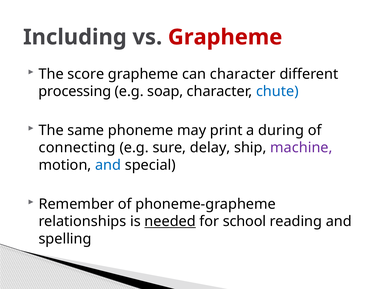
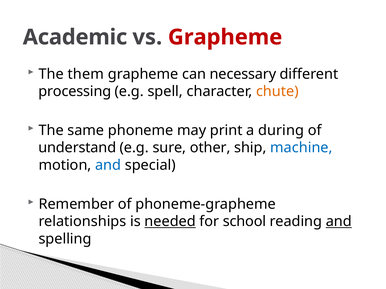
Including: Including -> Academic
score: score -> them
can character: character -> necessary
soap: soap -> spell
chute colour: blue -> orange
connecting: connecting -> understand
delay: delay -> other
machine colour: purple -> blue
and at (339, 222) underline: none -> present
